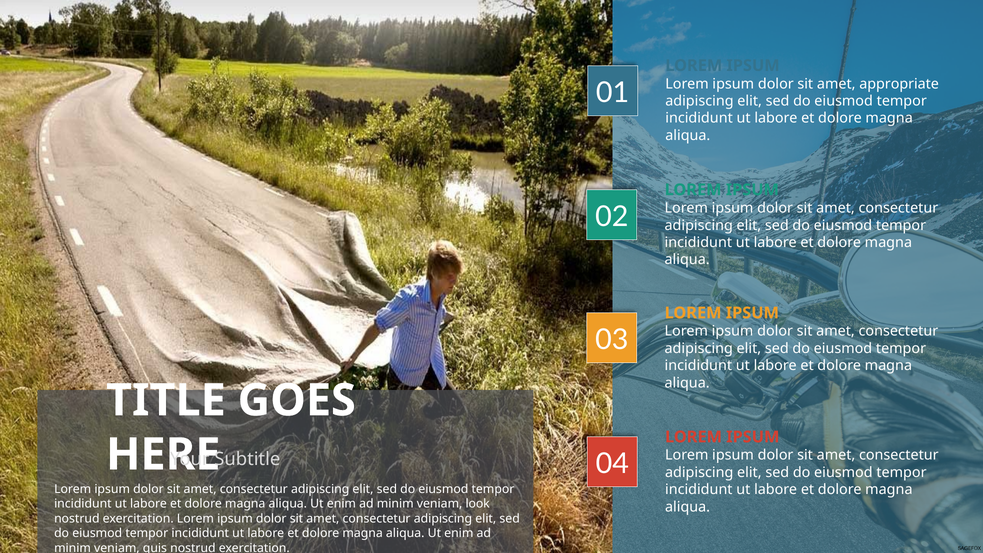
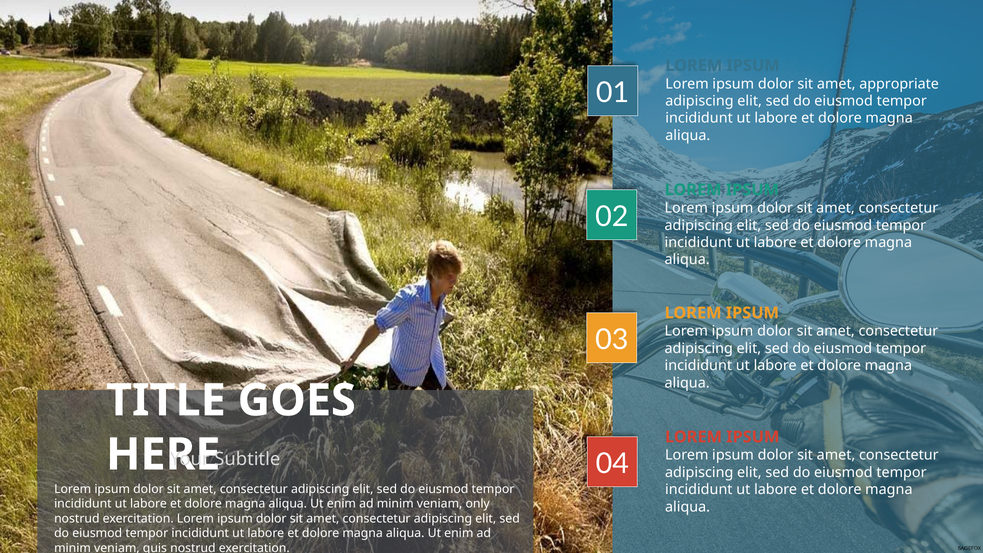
look: look -> only
